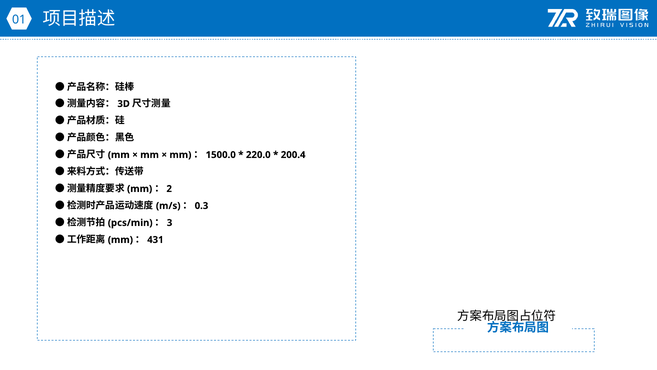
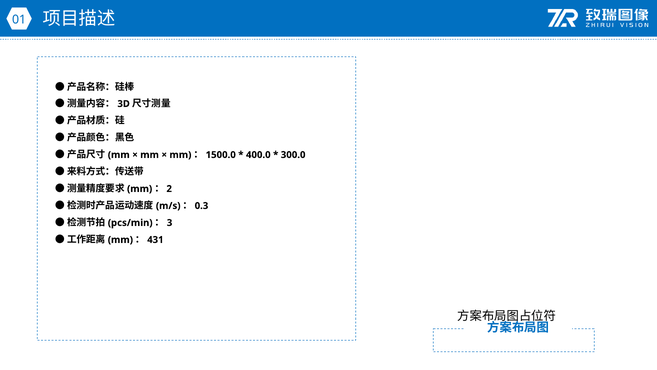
220.0: 220.0 -> 400.0
200.4: 200.4 -> 300.0
